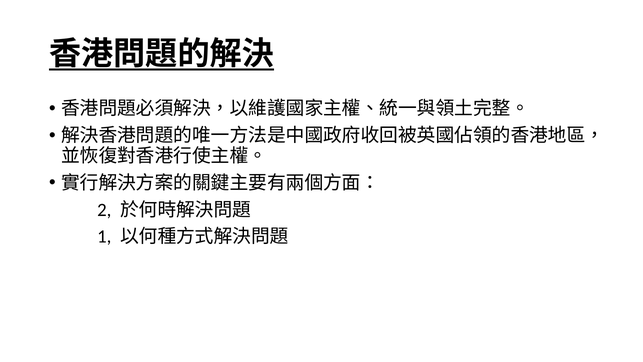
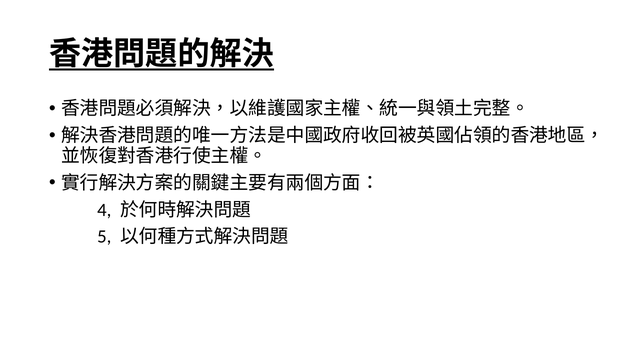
2: 2 -> 4
1: 1 -> 5
